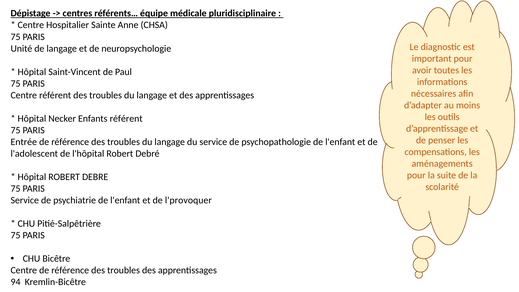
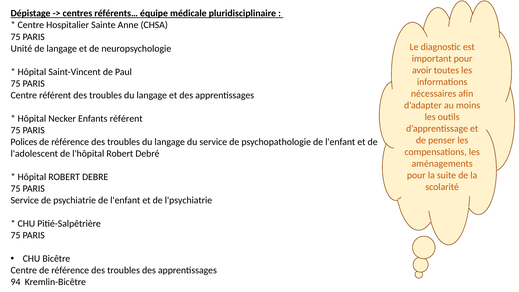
Entrée: Entrée -> Polices
l'provoquer: l'provoquer -> l'psychiatrie
